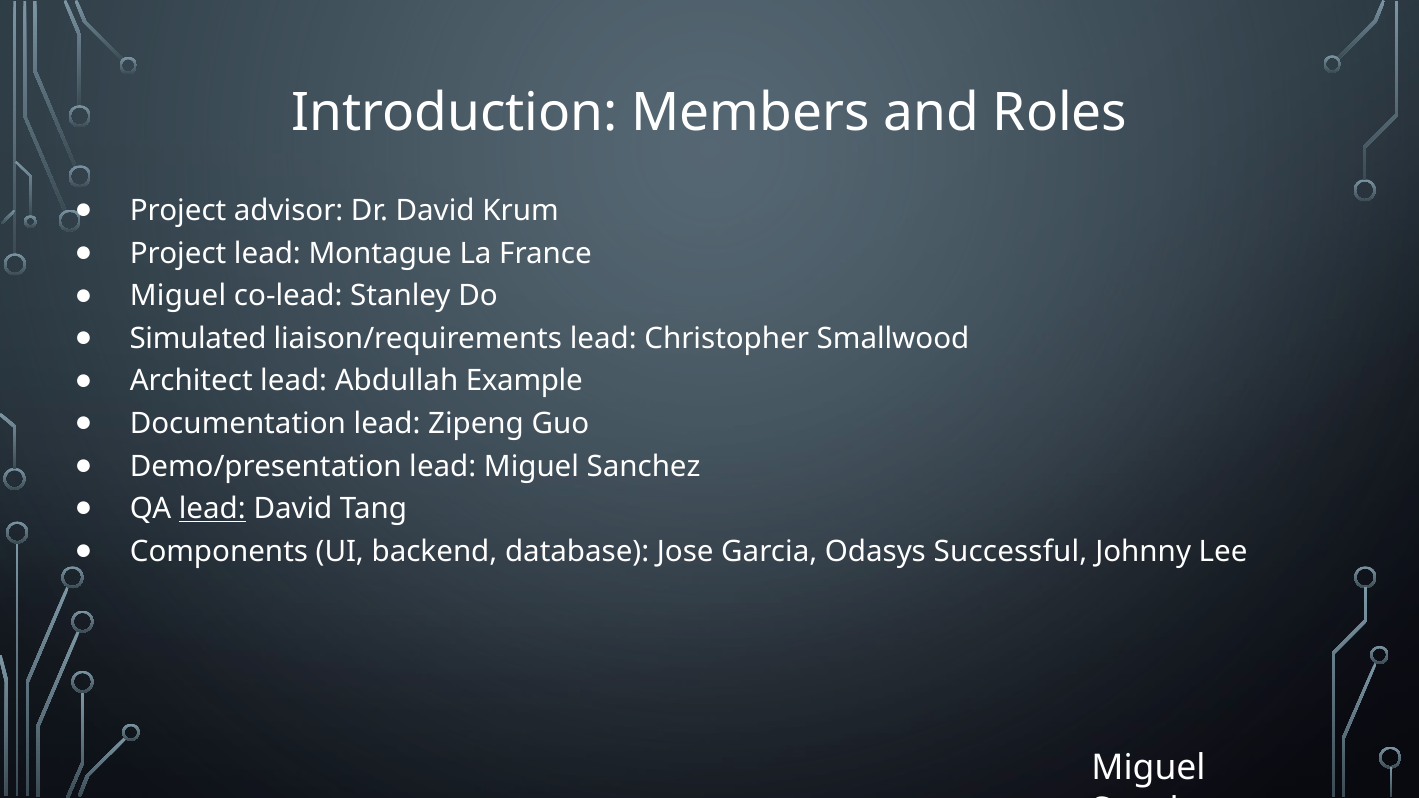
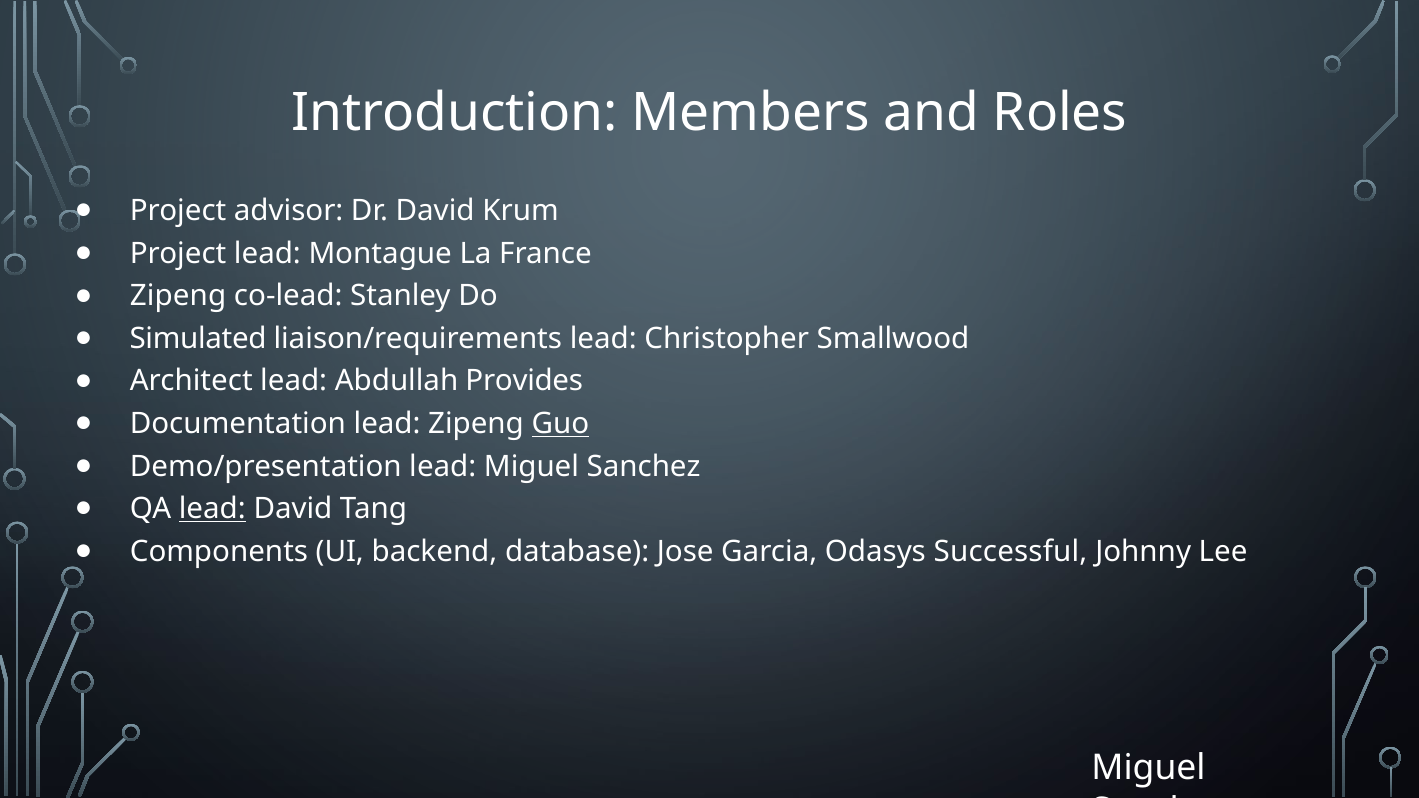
Miguel at (178, 296): Miguel -> Zipeng
Example: Example -> Provides
Guo underline: none -> present
